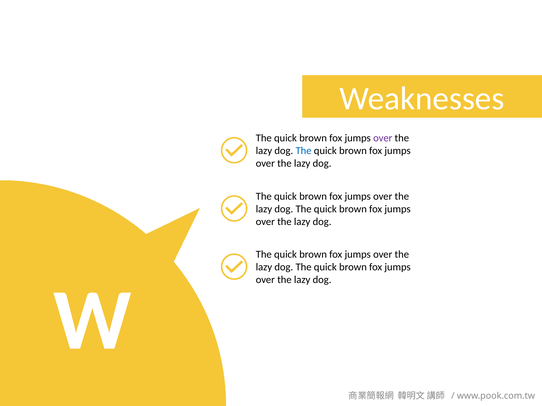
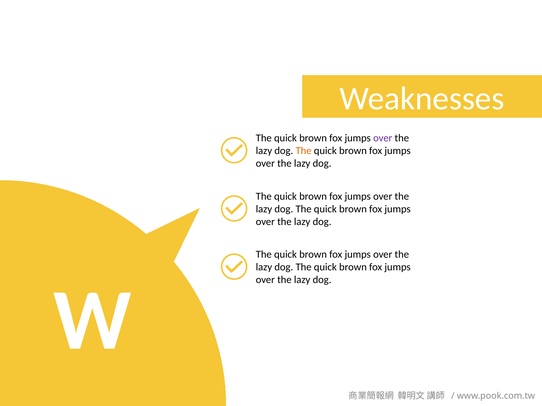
The at (304, 151) colour: blue -> orange
